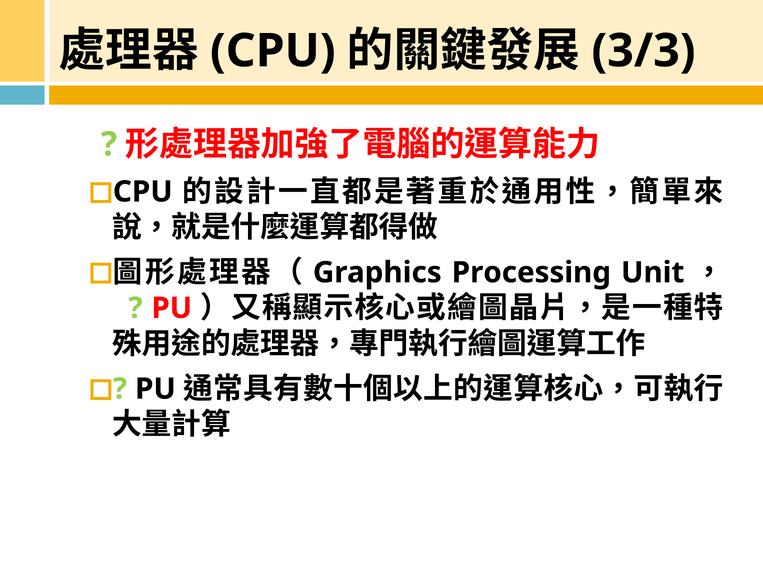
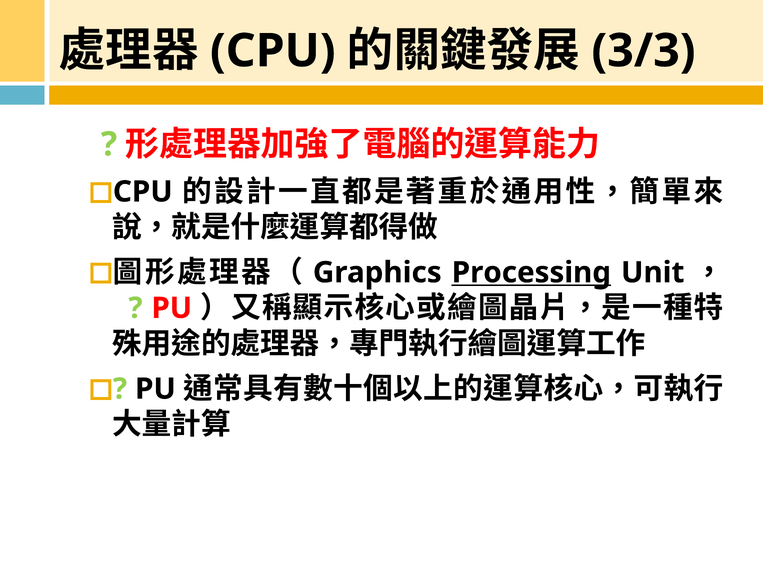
Processing underline: none -> present
